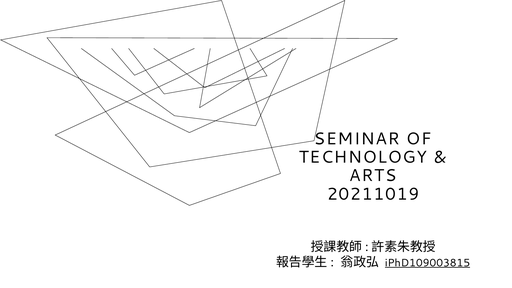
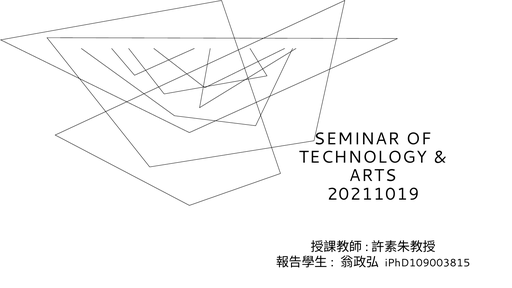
iPhD109003815 underline: present -> none
